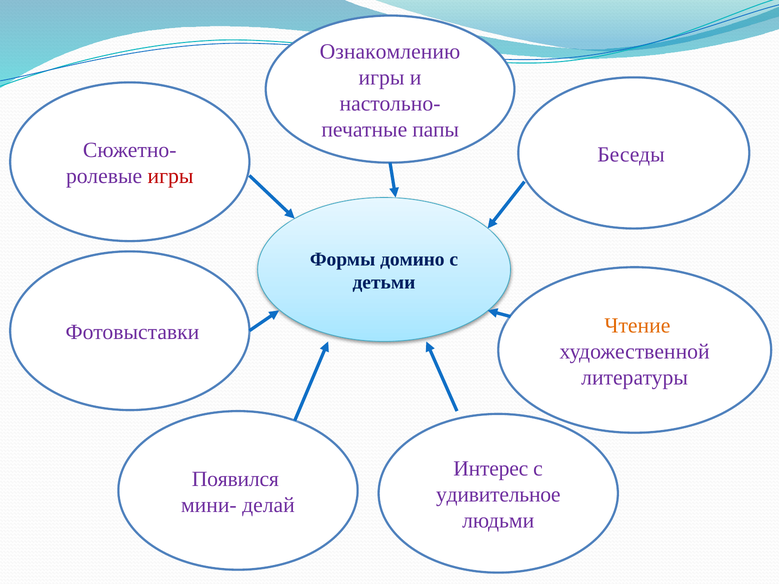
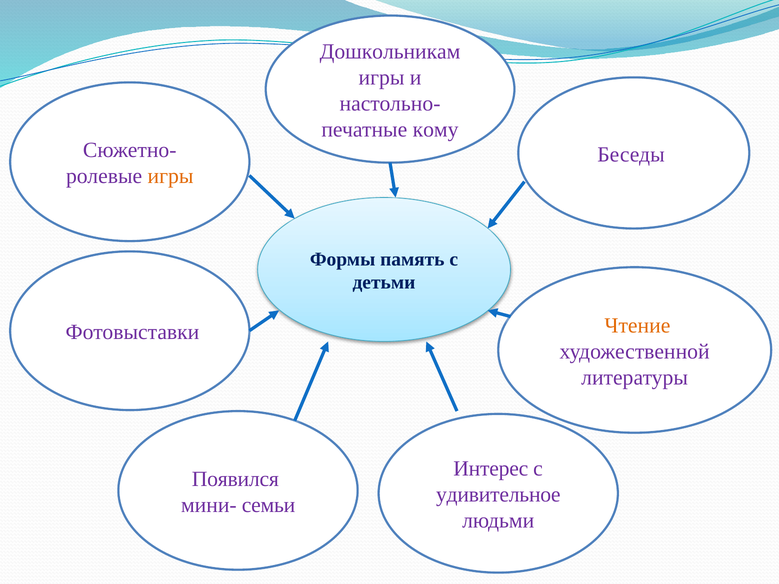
Ознакомлению: Ознакомлению -> Дошкольникам
папы: папы -> кому
игры at (171, 176) colour: red -> orange
домино: домино -> память
делай: делай -> семьи
